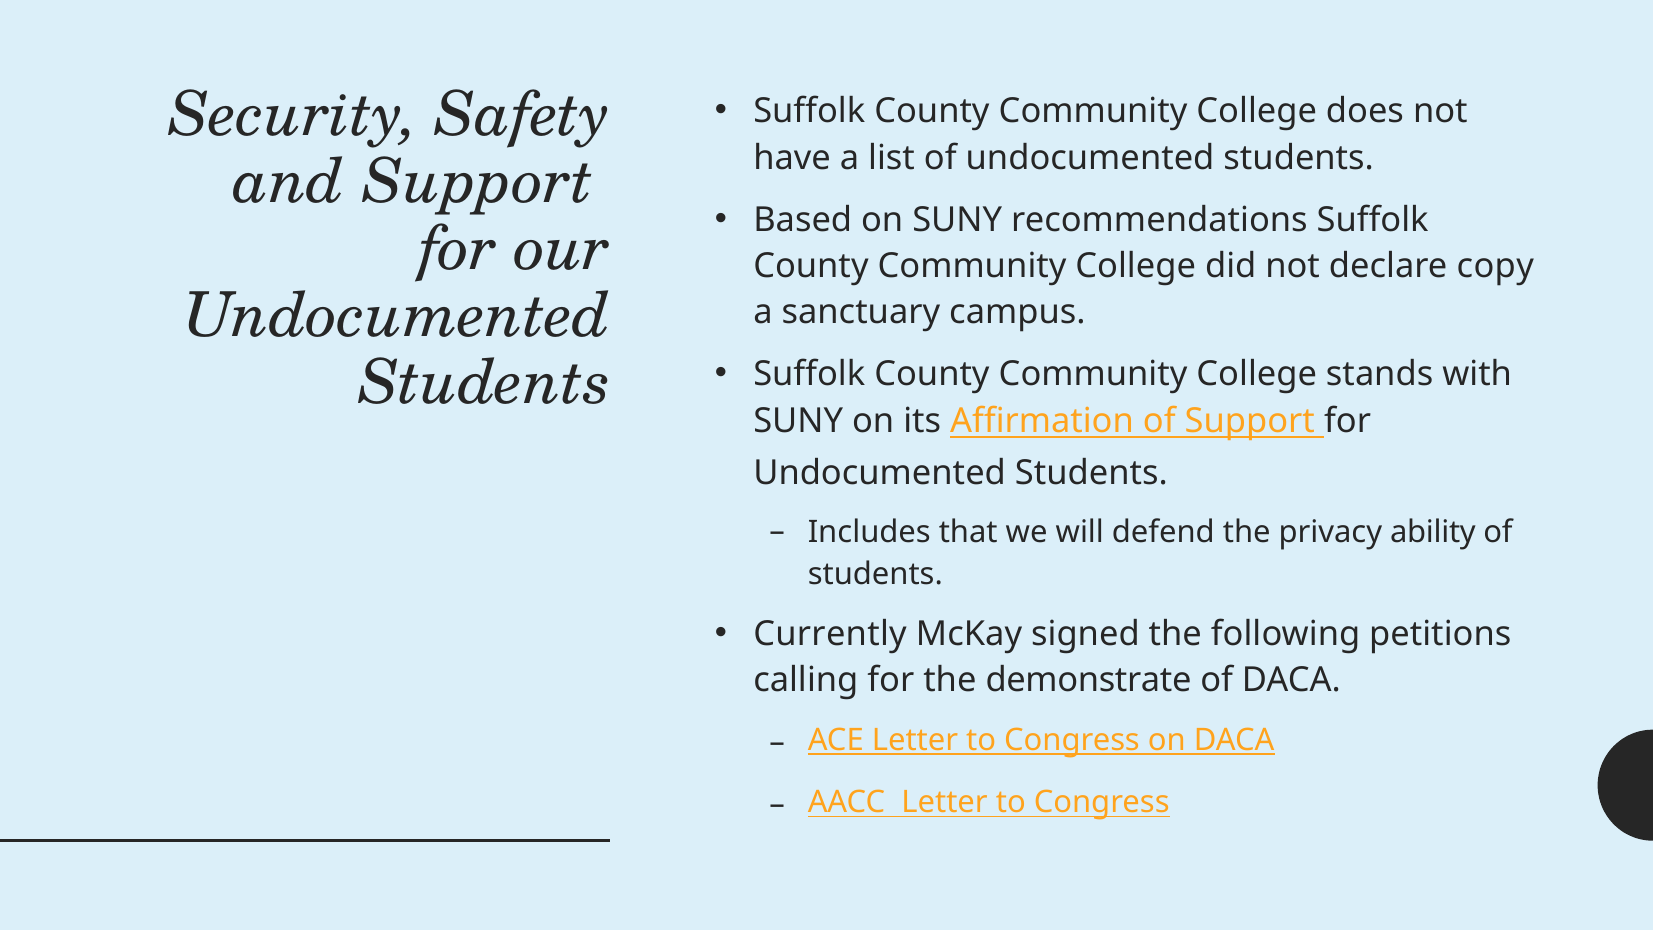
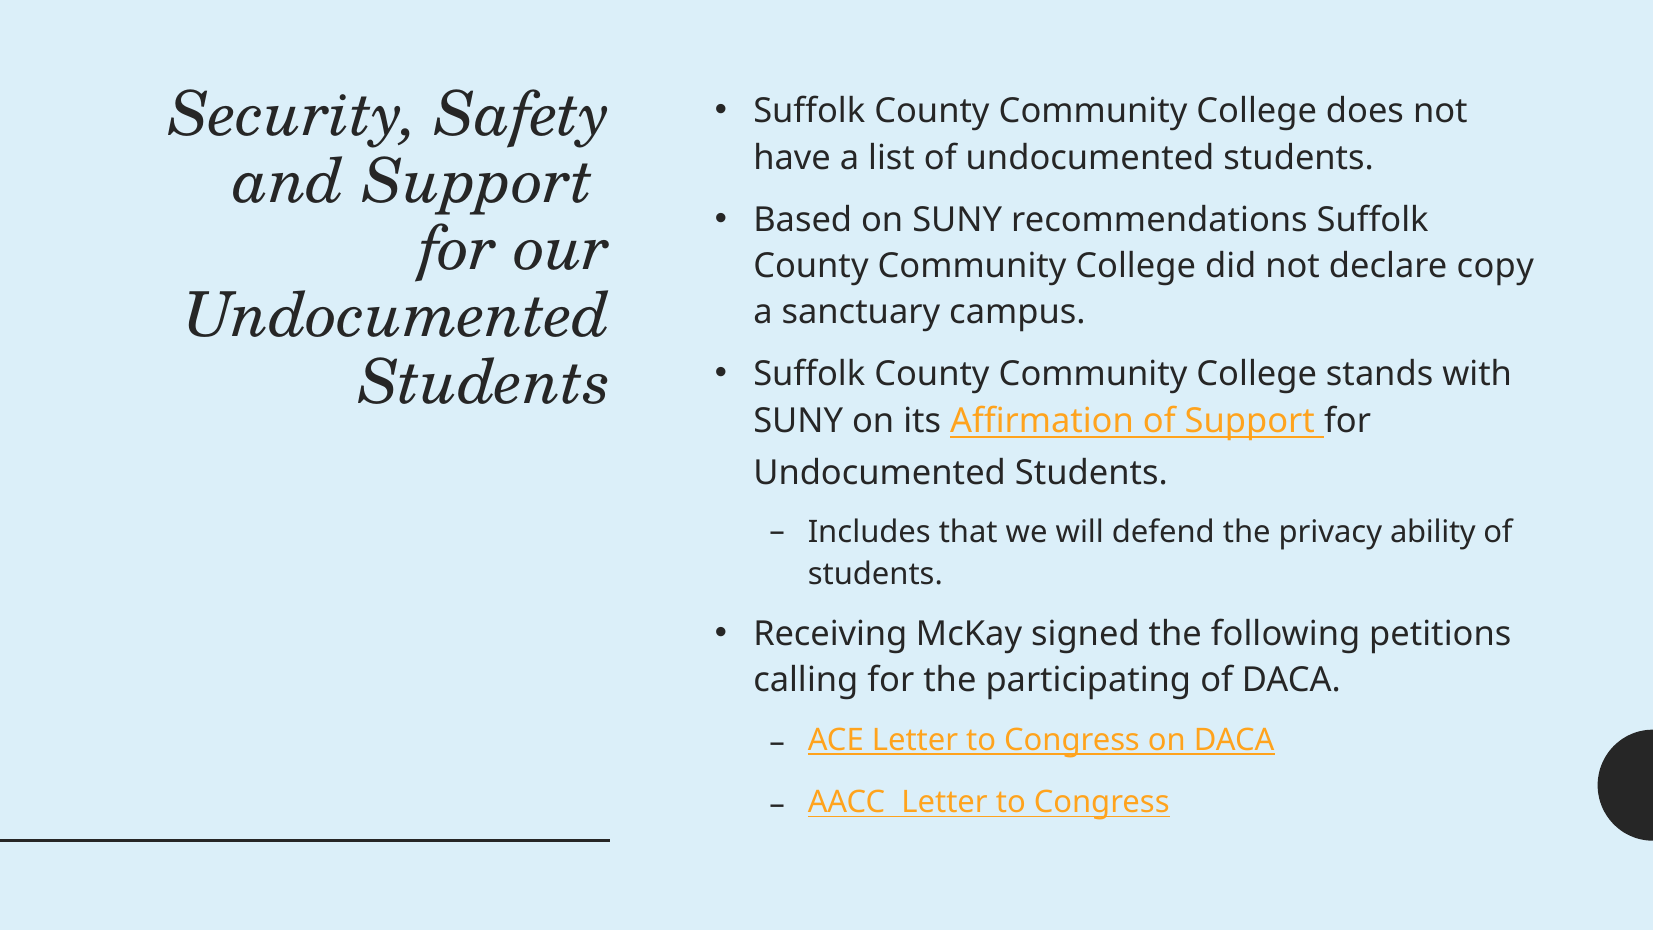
Currently: Currently -> Receiving
demonstrate: demonstrate -> participating
